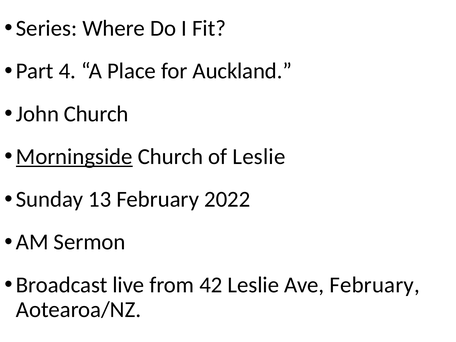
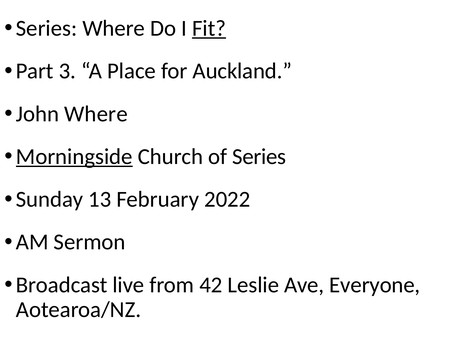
Fit underline: none -> present
4: 4 -> 3
John Church: Church -> Where
of Leslie: Leslie -> Series
Ave February: February -> Everyone
